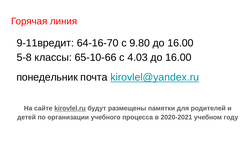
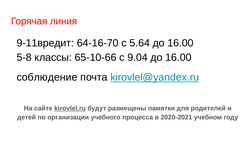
9.80: 9.80 -> 5.64
4.03: 4.03 -> 9.04
понедельник: понедельник -> соблюдение
